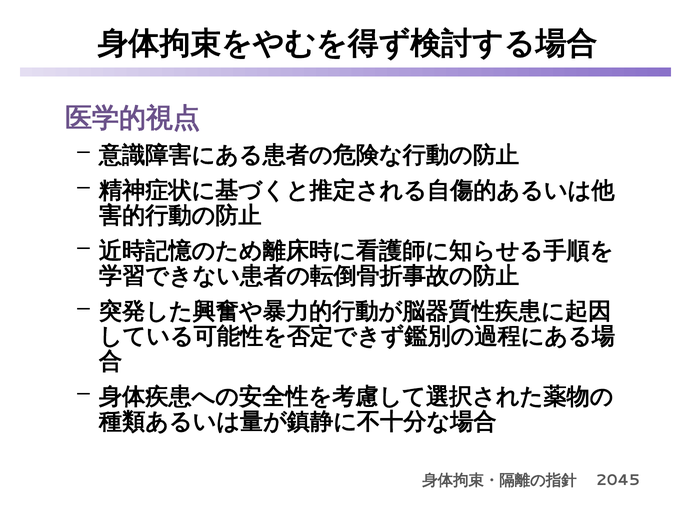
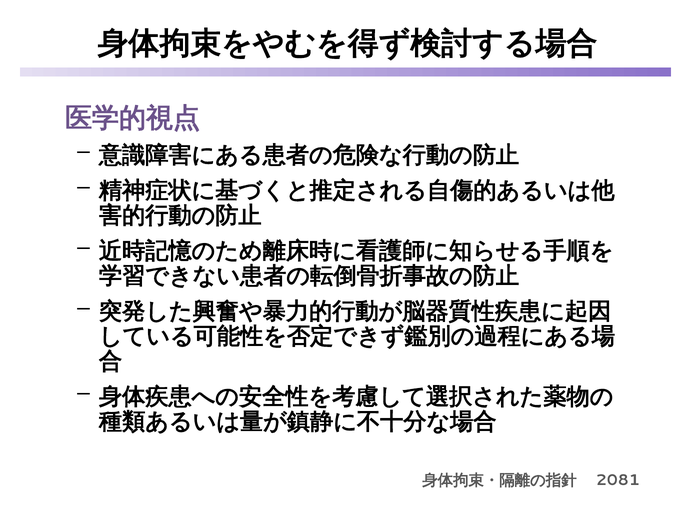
2045: 2045 -> 2081
